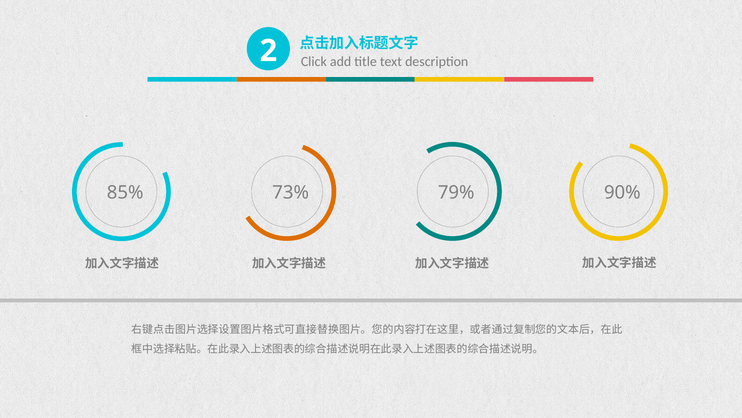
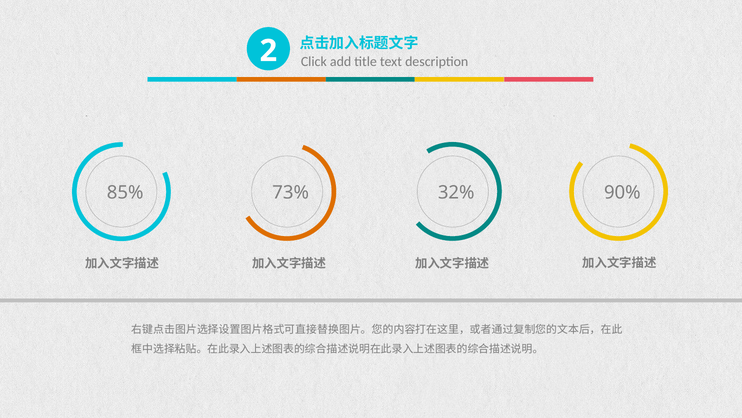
79%: 79% -> 32%
